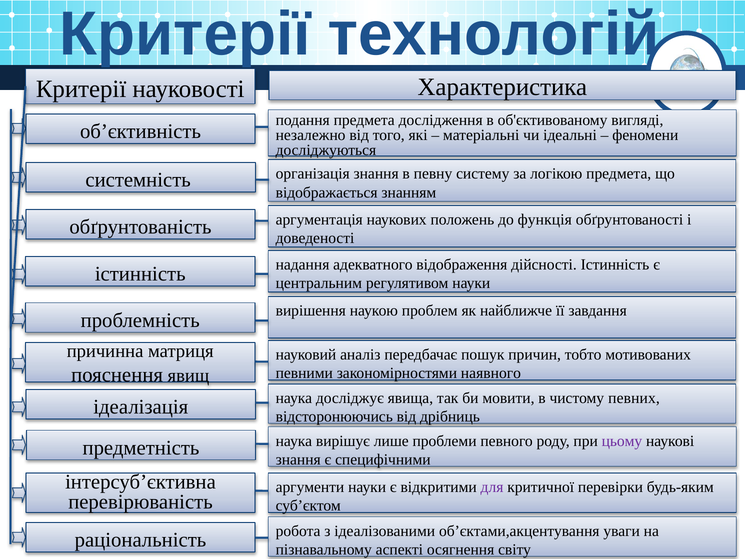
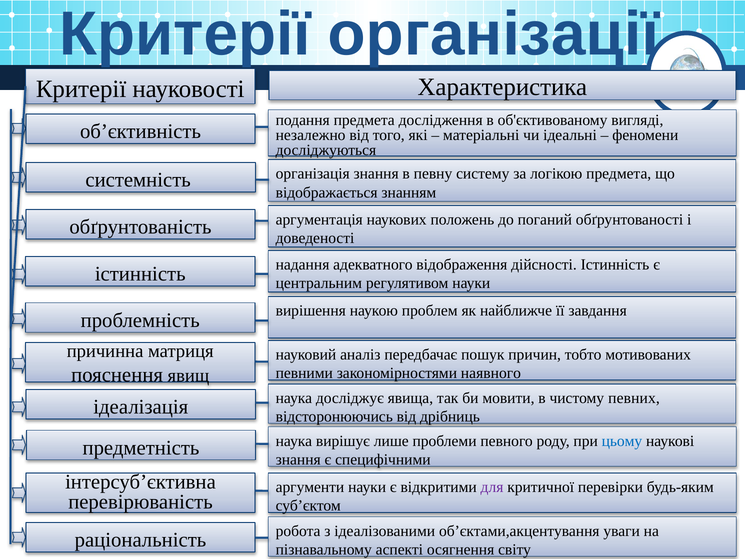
технологій: технологій -> організації
функція: функція -> поганий
цьому colour: purple -> blue
